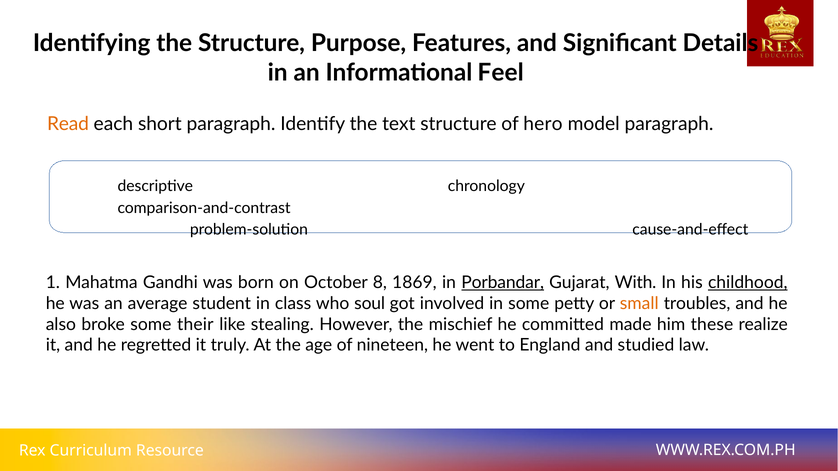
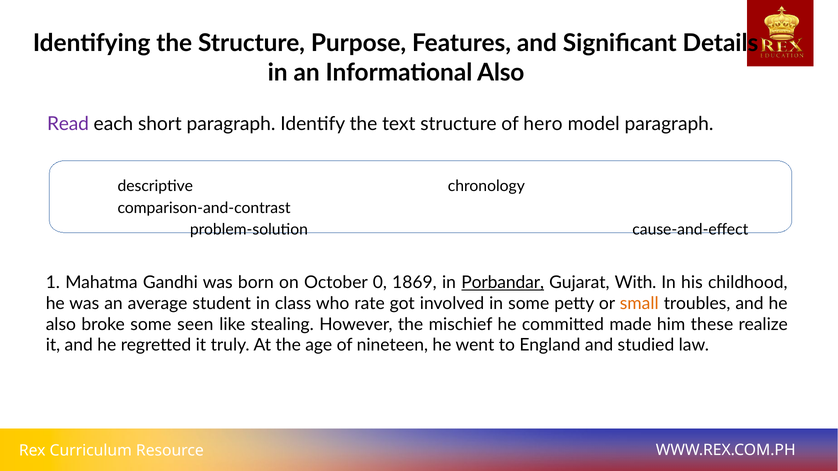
Informational Feel: Feel -> Also
Read colour: orange -> purple
8: 8 -> 0
childhood underline: present -> none
soul: soul -> rate
their: their -> seen
